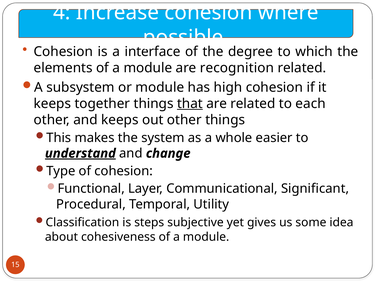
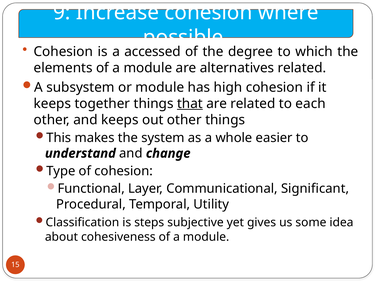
4: 4 -> 9
interface: interface -> accessed
recognition: recognition -> alternatives
understand underline: present -> none
